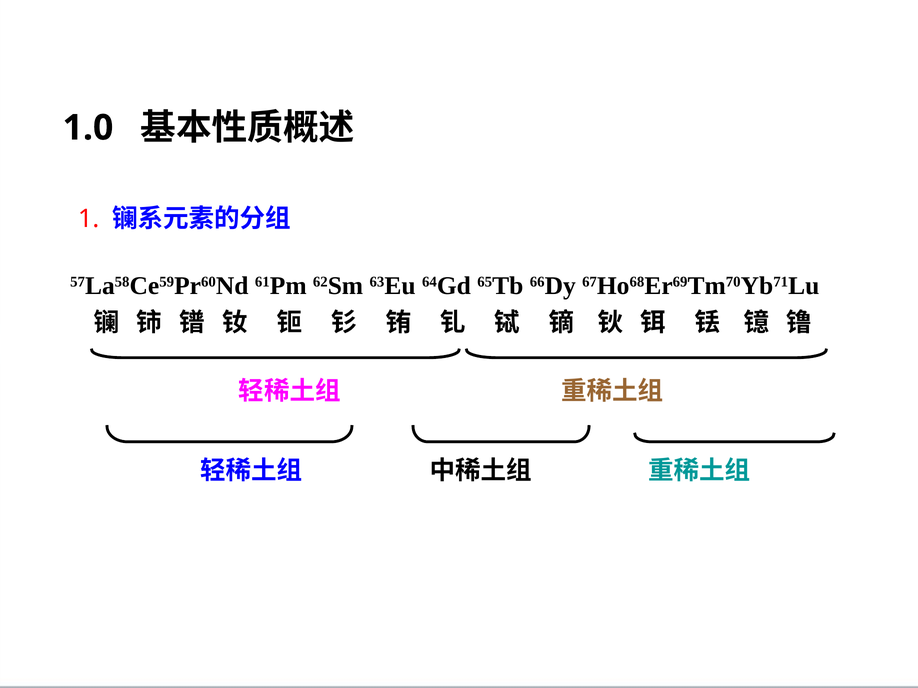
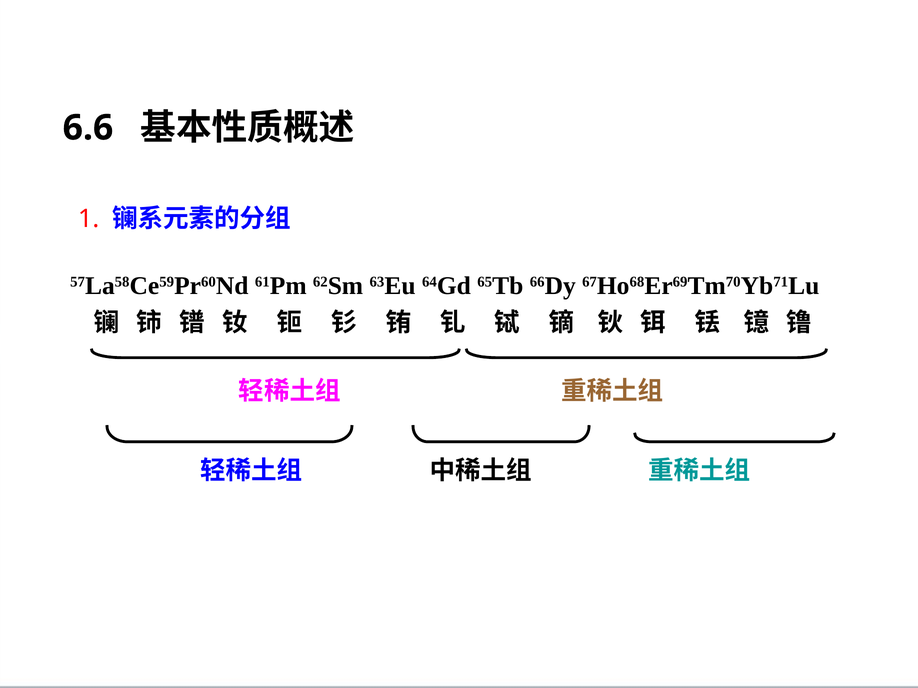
1.0: 1.0 -> 6.6
